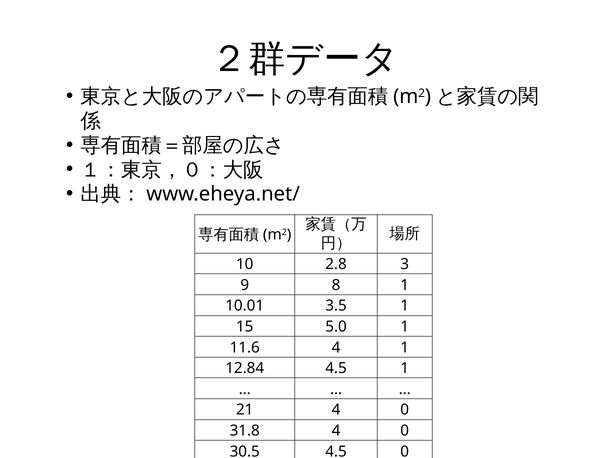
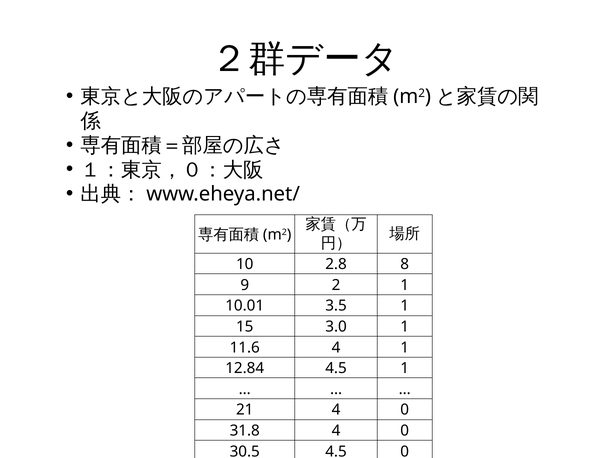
3: 3 -> 8
8: 8 -> 2
5.0: 5.0 -> 3.0
